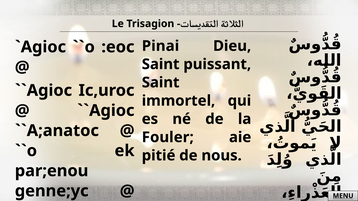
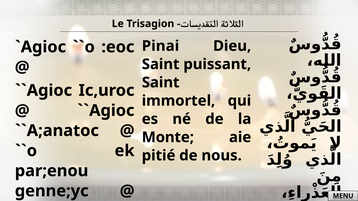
Fouler: Fouler -> Monte
